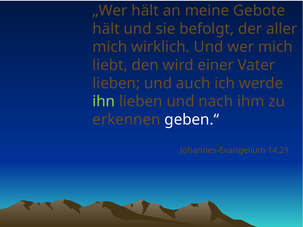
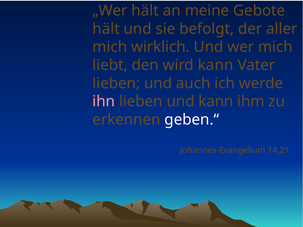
wird einer: einer -> kann
ihn colour: light green -> pink
und nach: nach -> kann
